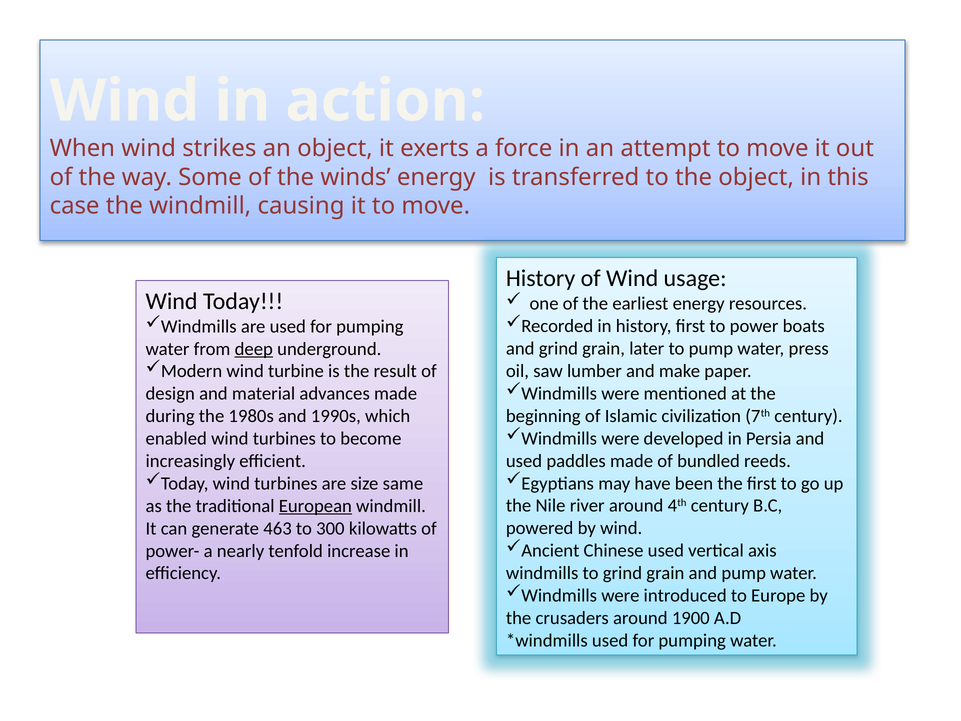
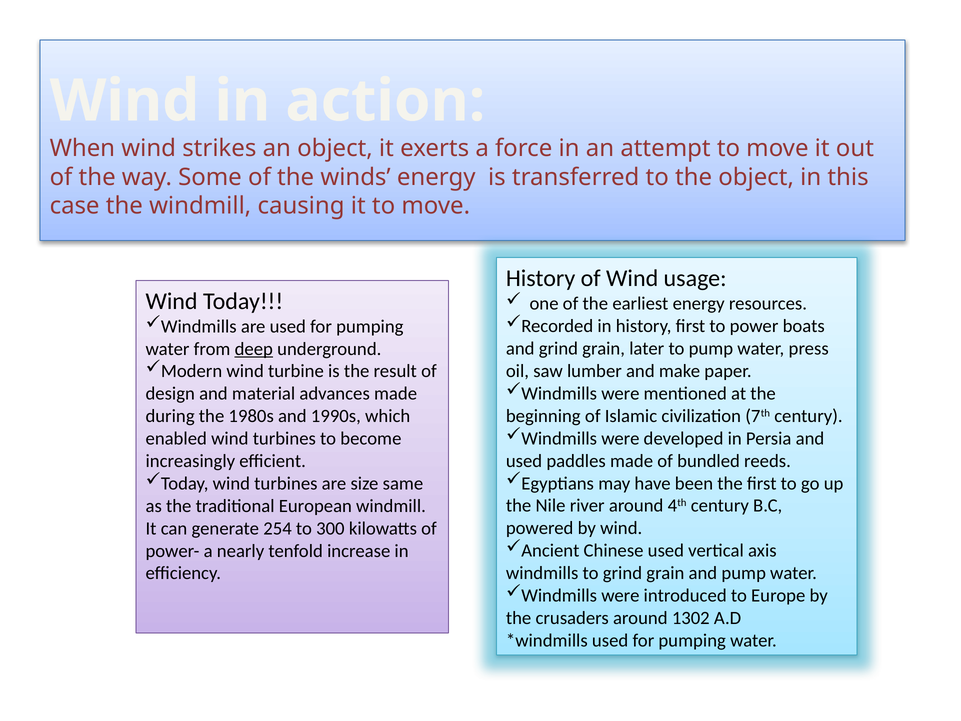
European underline: present -> none
463: 463 -> 254
1900: 1900 -> 1302
